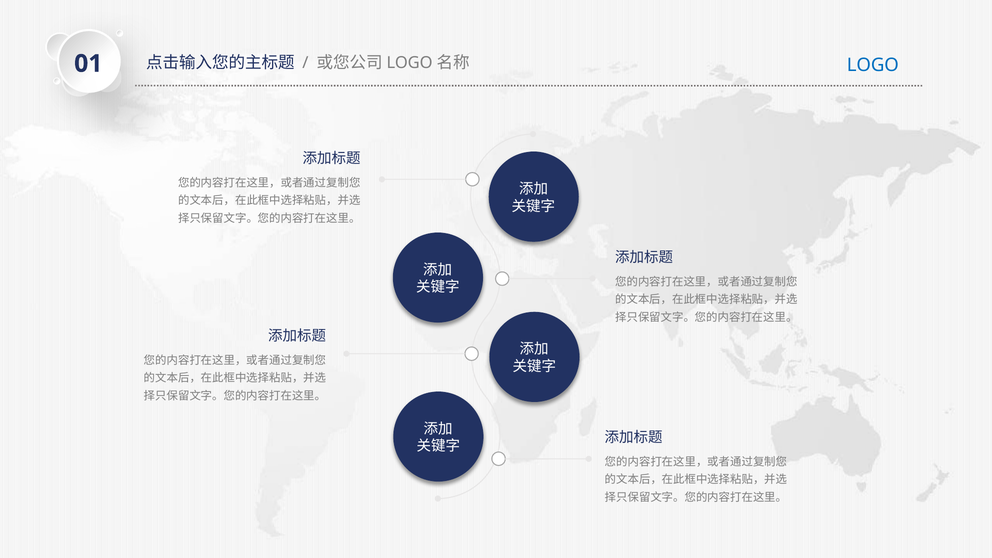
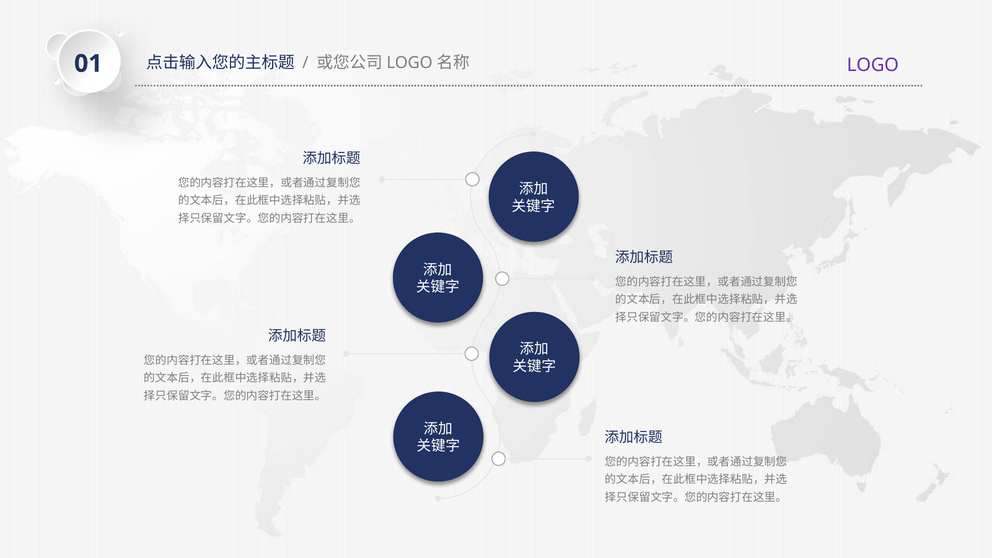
LOGO colour: blue -> purple
